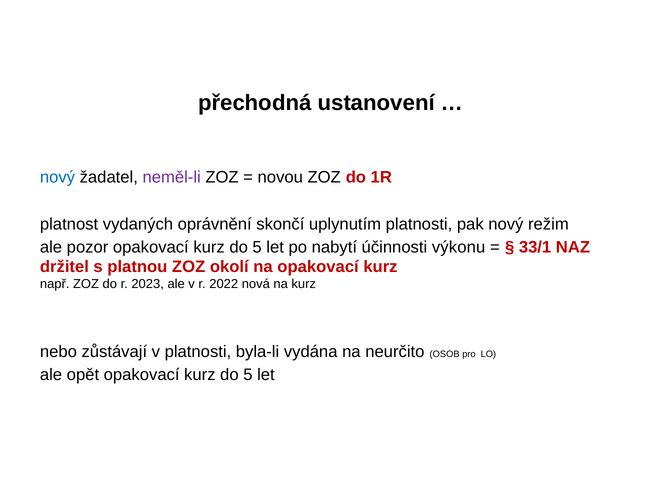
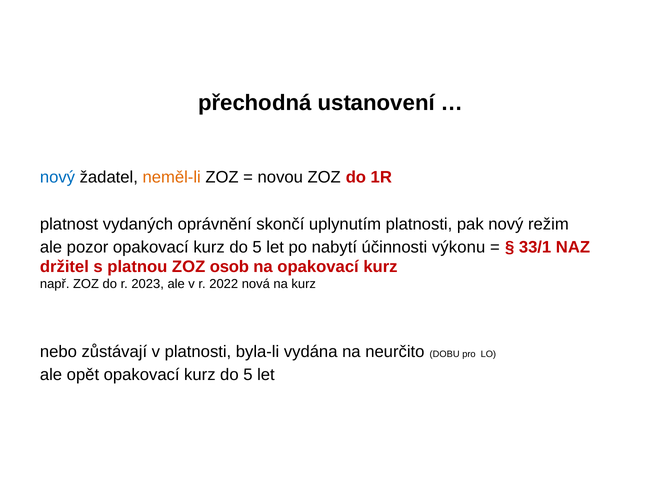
neměl-li colour: purple -> orange
okolí: okolí -> osob
OSOB: OSOB -> DOBU
